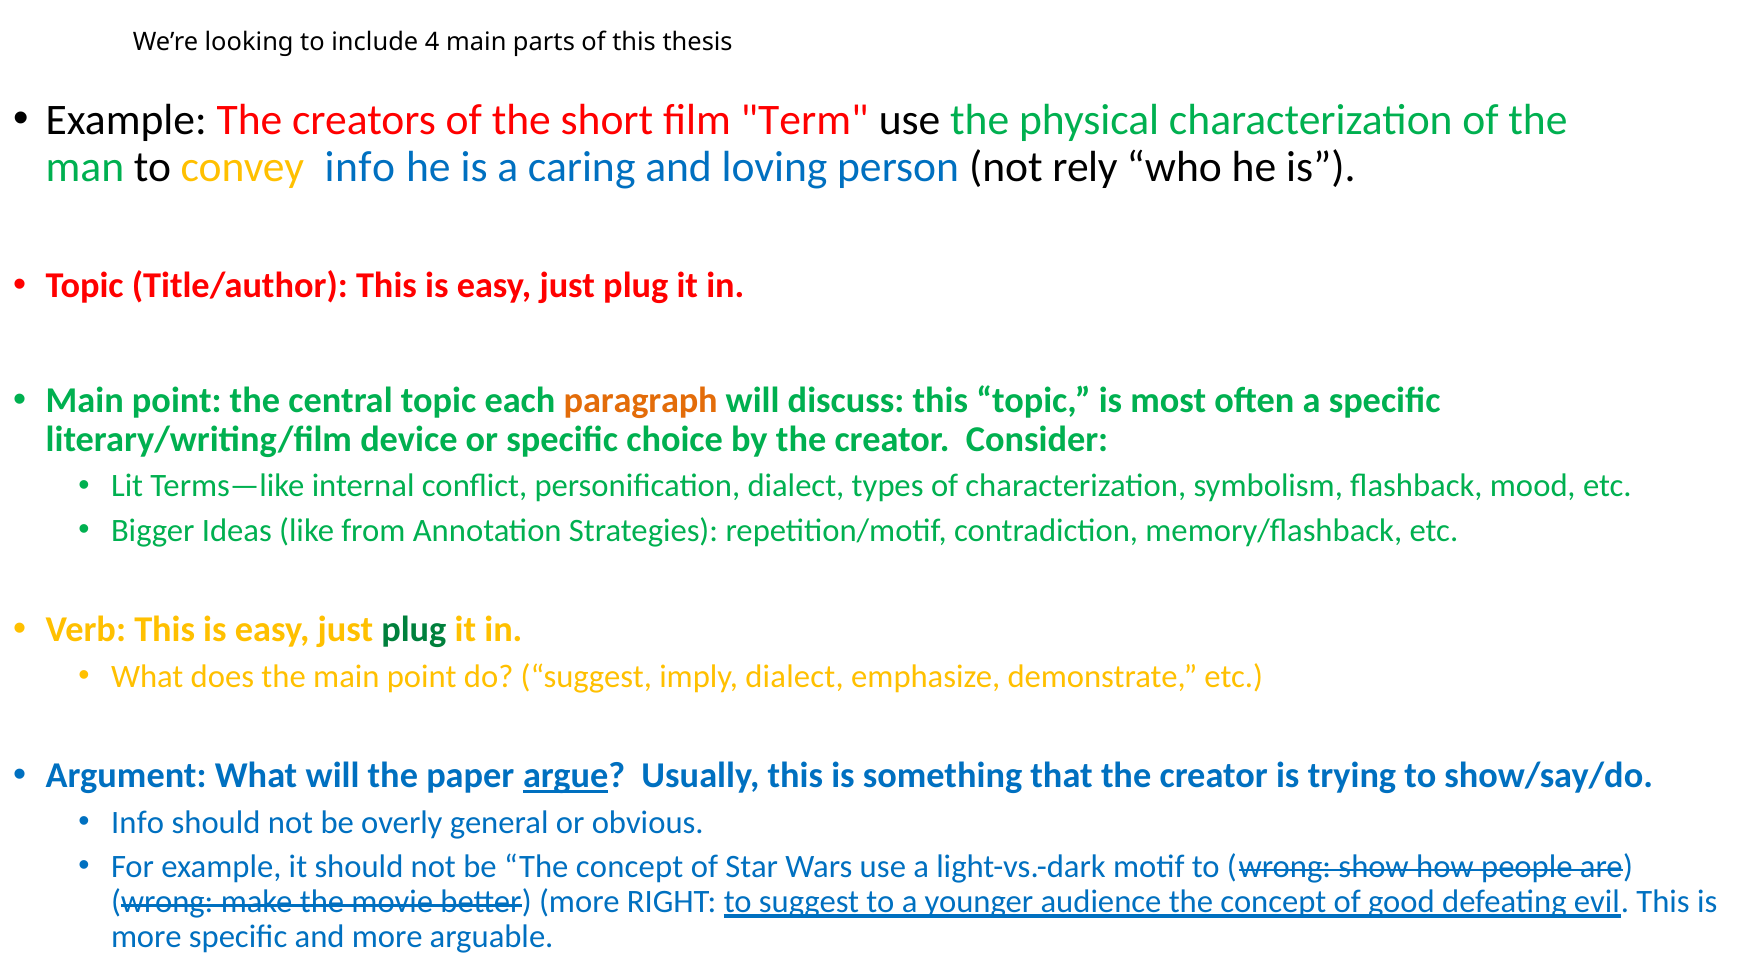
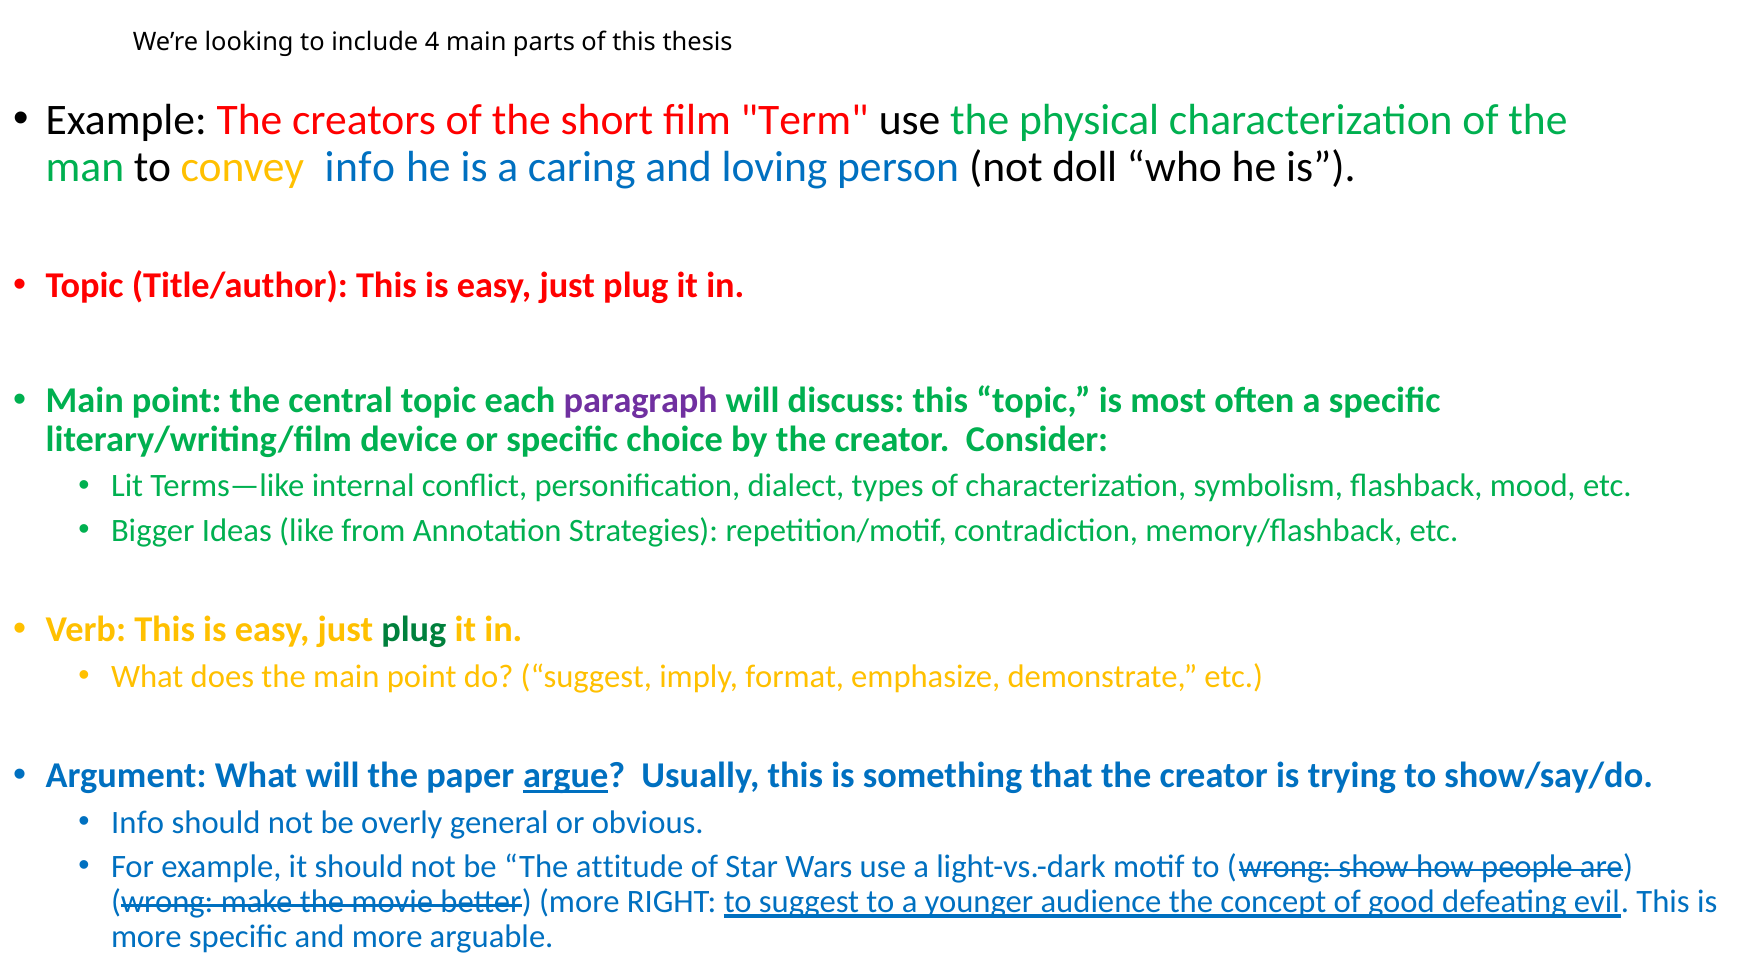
rely: rely -> doll
paragraph colour: orange -> purple
imply dialect: dialect -> format
be The concept: concept -> attitude
